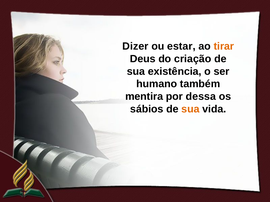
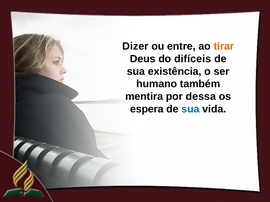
estar: estar -> entre
criação: criação -> difíceis
sábios: sábios -> espera
sua at (190, 109) colour: orange -> blue
